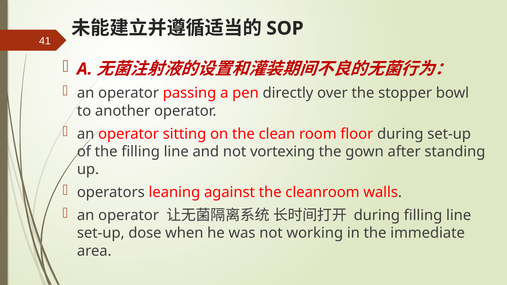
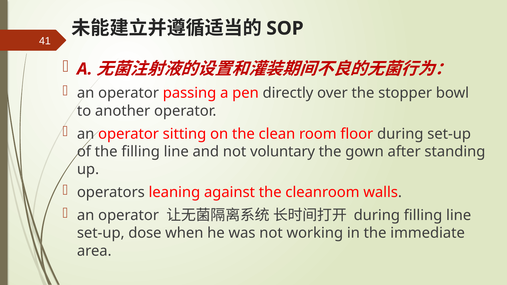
vortexing: vortexing -> voluntary
